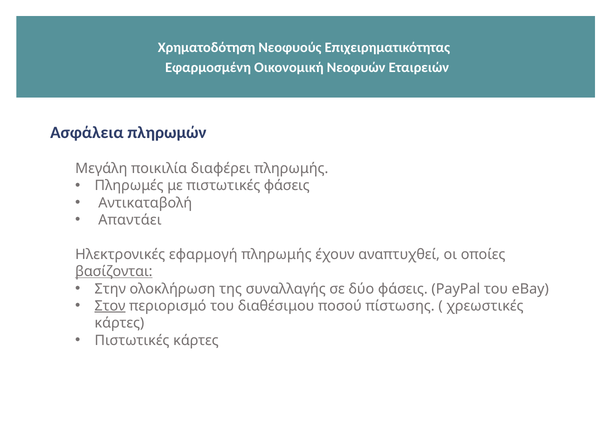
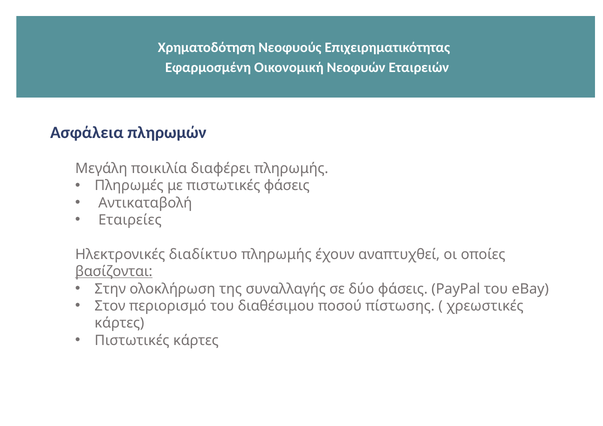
Απαντάει: Απαντάει -> Eταιρείες
εφαρμογή: εφαρμογή -> διαδίκτυο
Στον underline: present -> none
